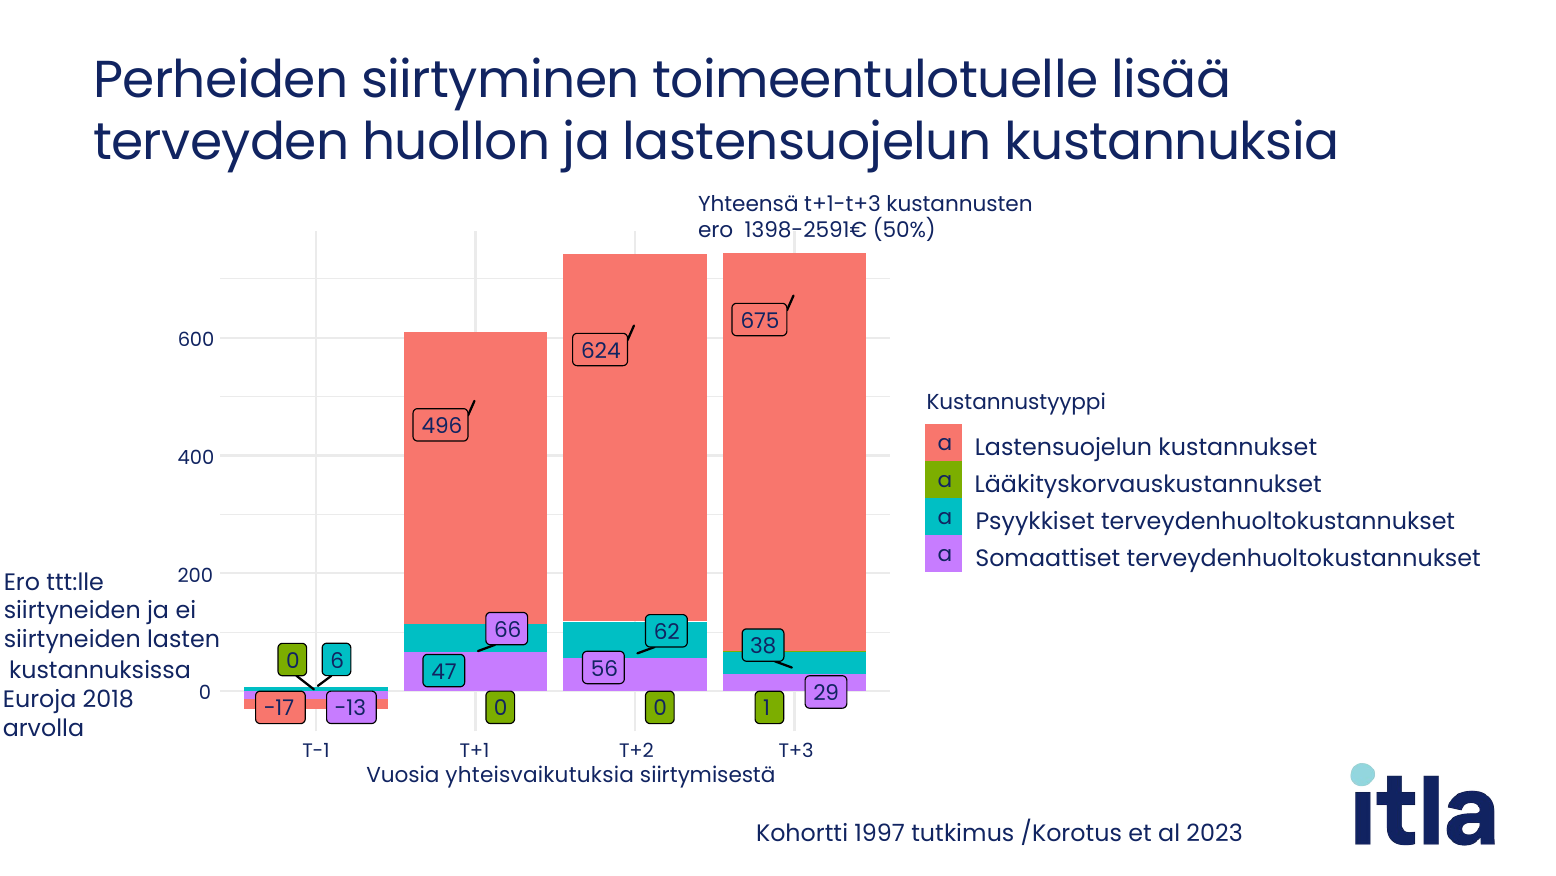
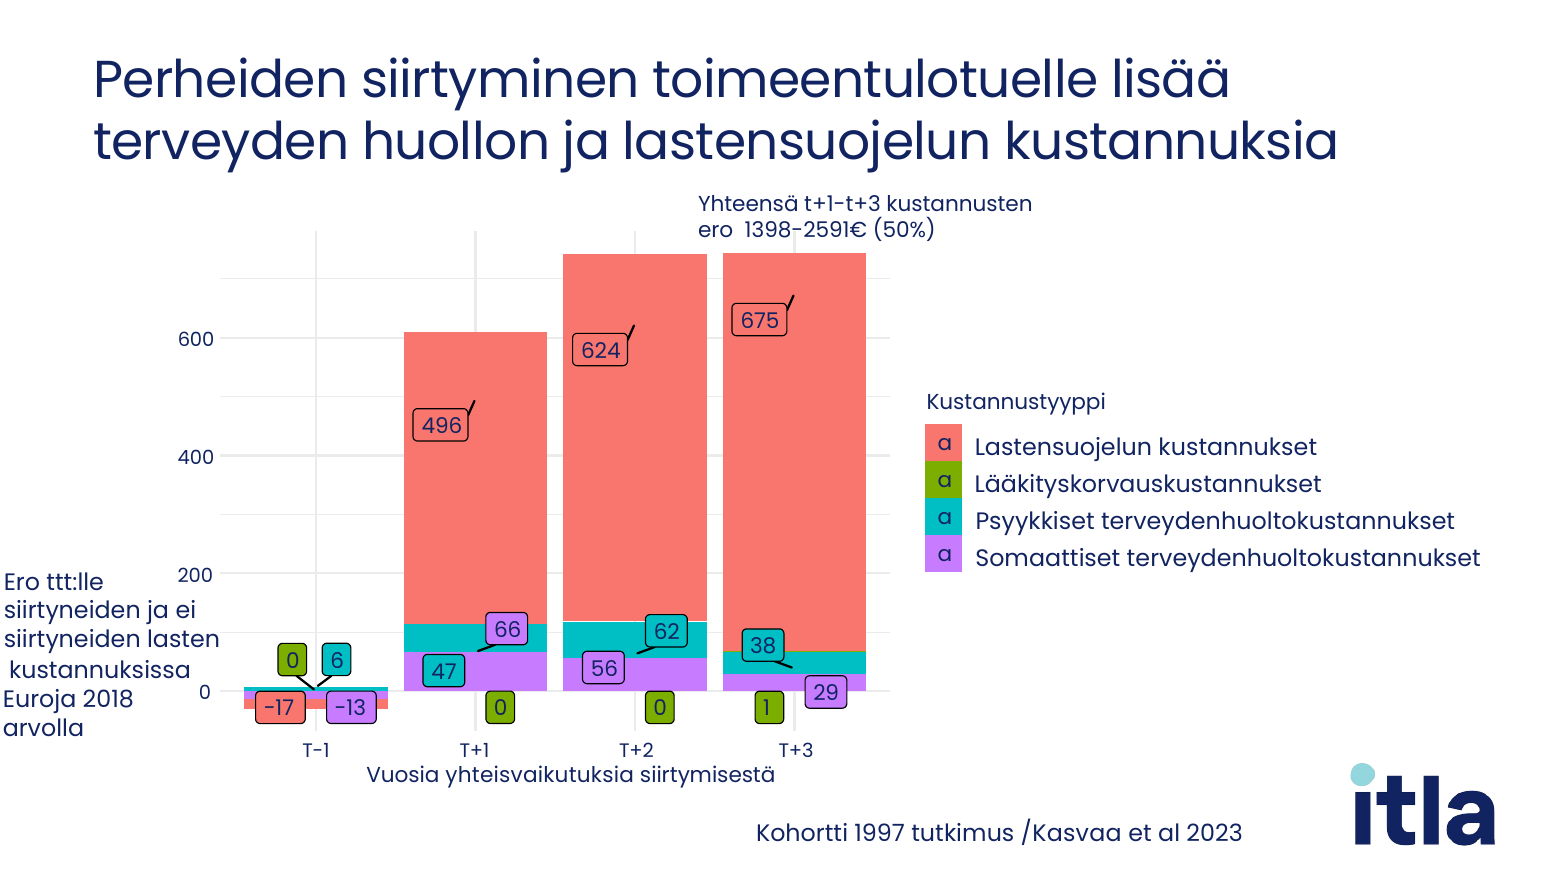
/Korotus: /Korotus -> /Kasvaa
